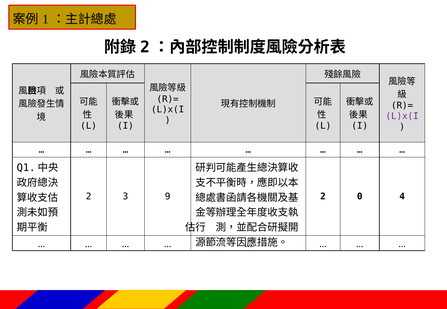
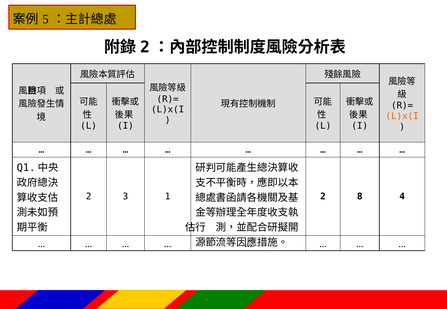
1: 1 -> 5
L)x(I at (402, 116) colour: purple -> orange
9: 9 -> 1
0: 0 -> 8
